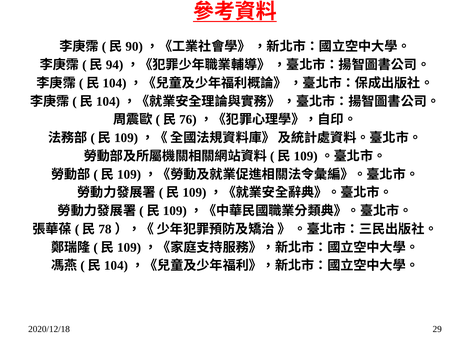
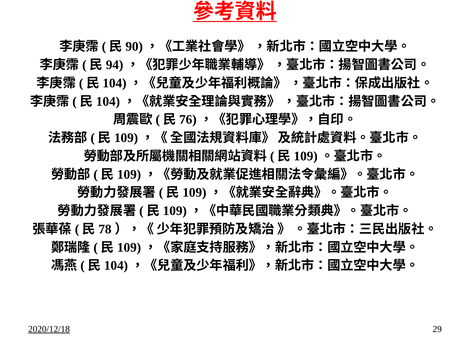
2020/12/18 underline: none -> present
